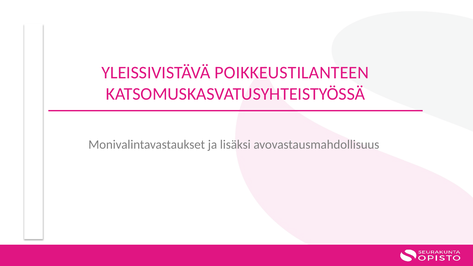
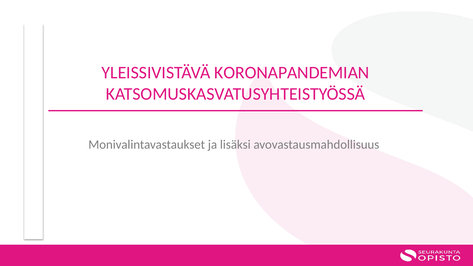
POIKKEUSTILANTEEN: POIKKEUSTILANTEEN -> KORONAPANDEMIAN
